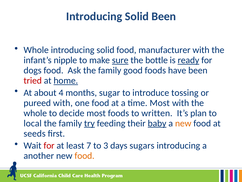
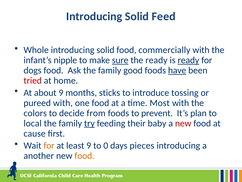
Solid Been: Been -> Feed
manufacturer: manufacturer -> commercially
the bottle: bottle -> ready
have underline: none -> present
home underline: present -> none
about 4: 4 -> 9
sugar: sugar -> sticks
whole at (35, 113): whole -> colors
decide most: most -> from
written: written -> prevent
baby underline: present -> none
new at (183, 123) colour: orange -> red
seeds: seeds -> cause
for at (49, 145) colour: red -> orange
least 7: 7 -> 9
3: 3 -> 0
sugars: sugars -> pieces
